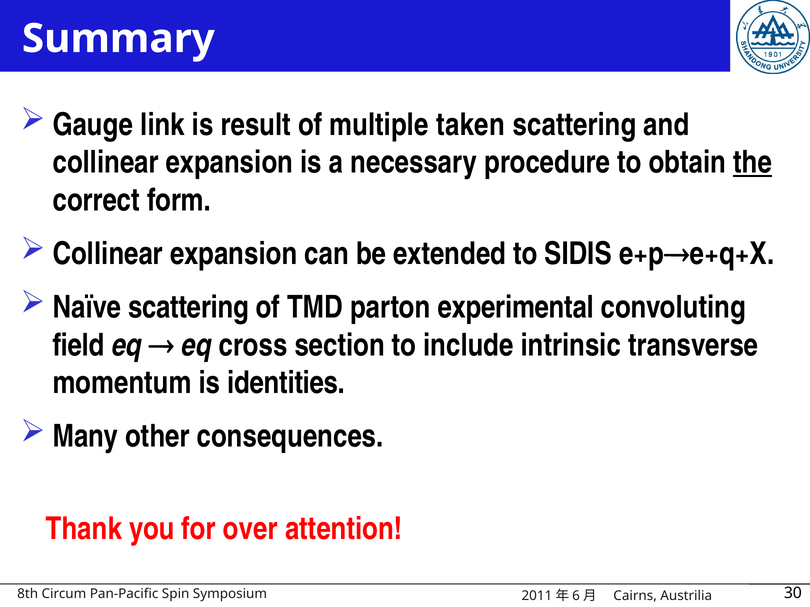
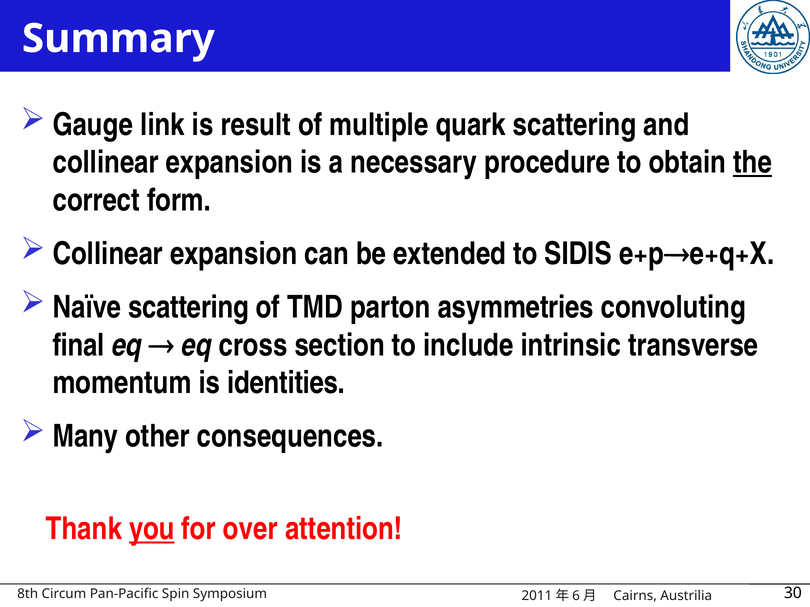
taken: taken -> quark
experimental: experimental -> asymmetries
field: field -> final
you underline: none -> present
